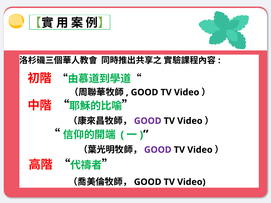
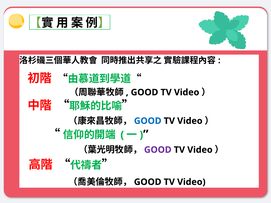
GOOD at (148, 121) colour: purple -> blue
